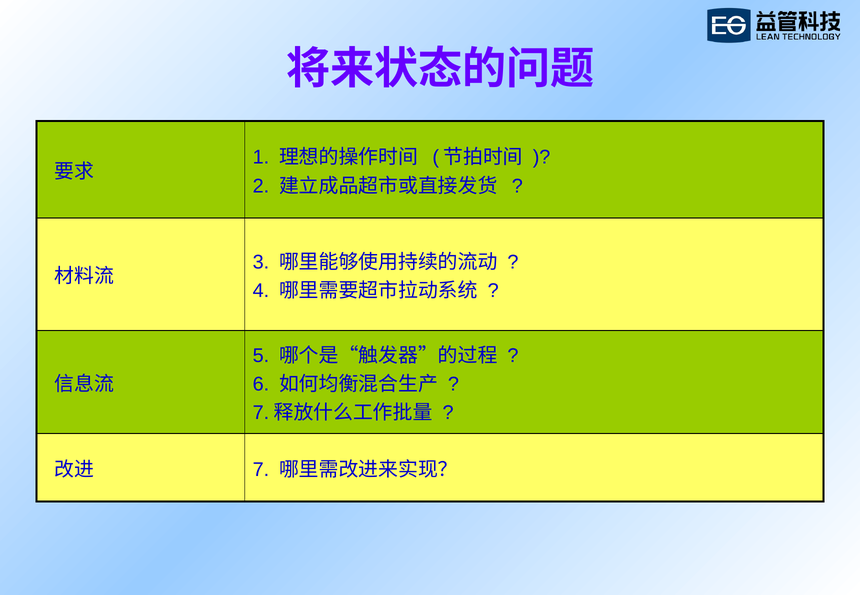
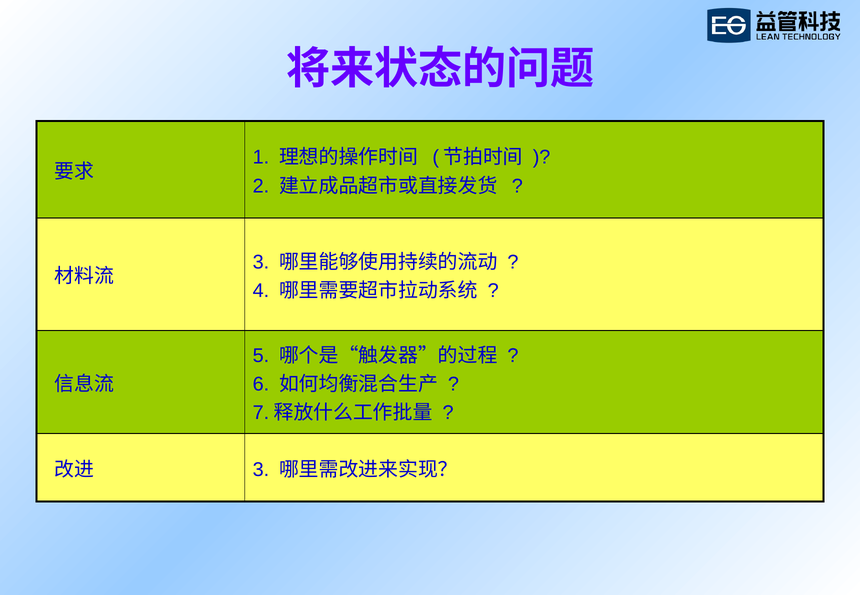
7 at (261, 470): 7 -> 3
